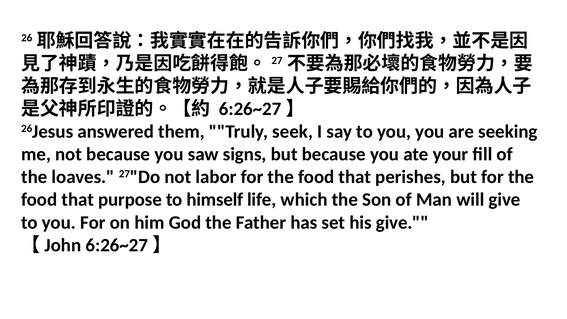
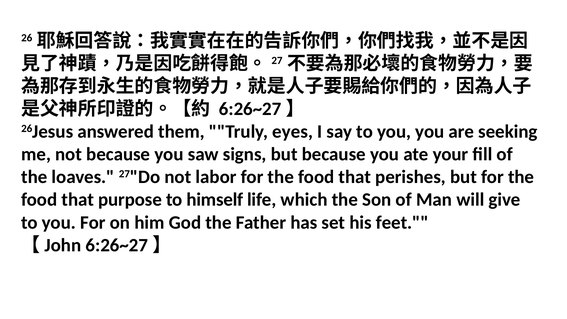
seek: seek -> eyes
his give: give -> feet
